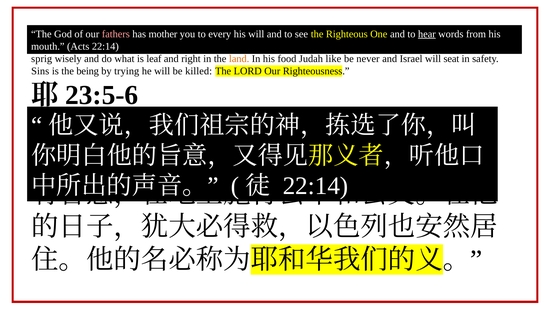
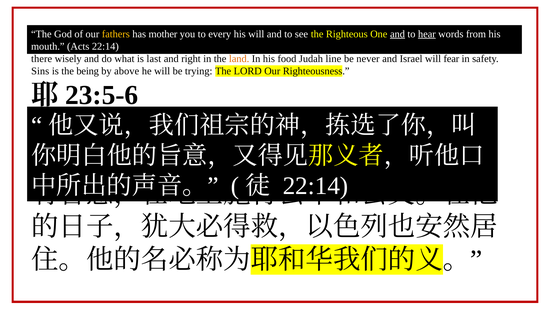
fathers colour: pink -> yellow
and at (398, 34) underline: none -> present
sprig: sprig -> there
leaf: leaf -> last
like: like -> line
seat: seat -> fear
trying: trying -> above
killed: killed -> trying
